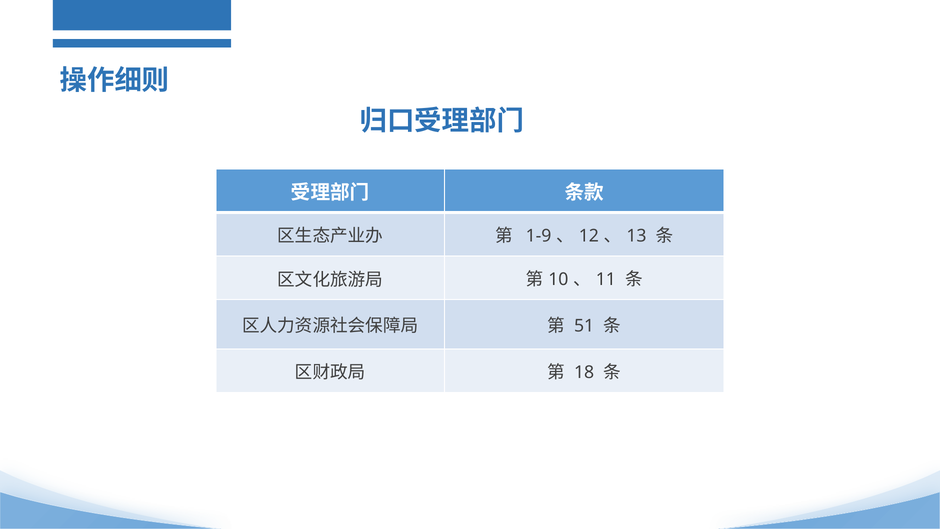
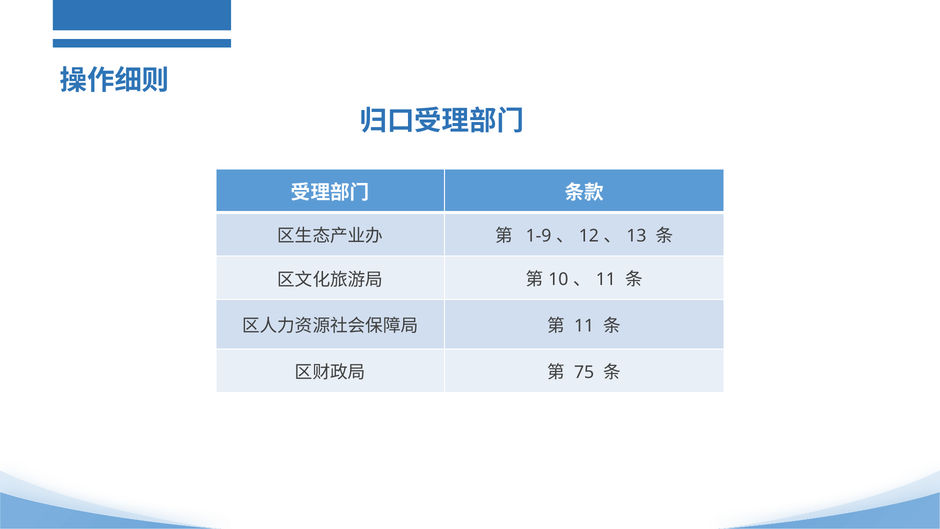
51 at (584, 326): 51 -> 11
18: 18 -> 75
